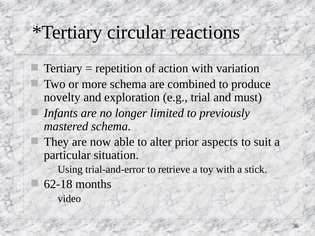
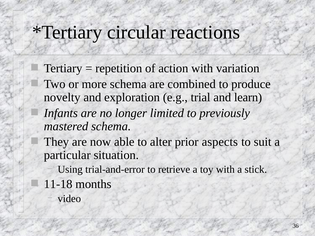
must: must -> learn
62-18: 62-18 -> 11-18
